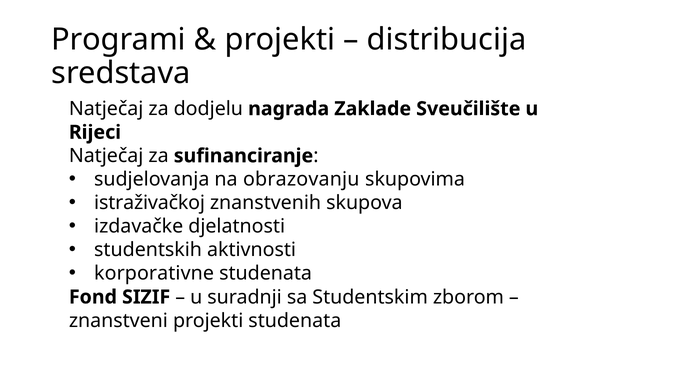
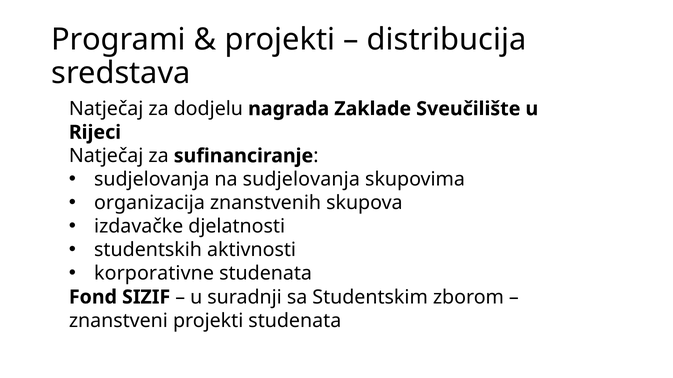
na obrazovanju: obrazovanju -> sudjelovanja
istraživačkoj: istraživačkoj -> organizacija
